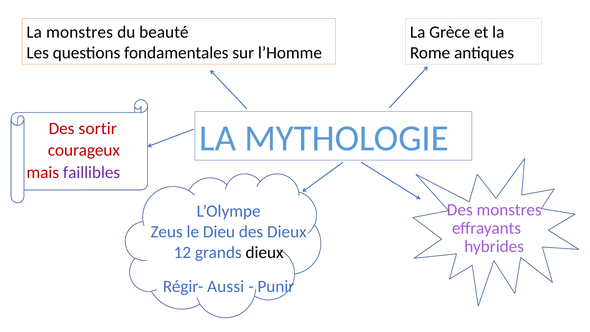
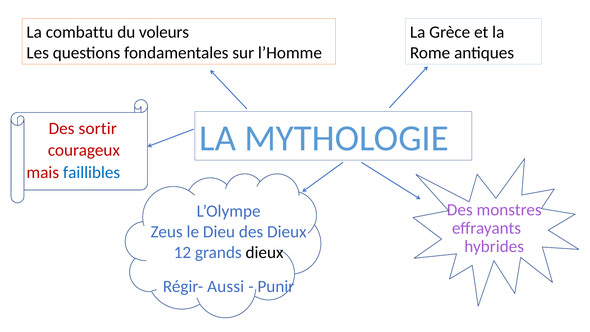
La monstres: monstres -> combattu
beauté: beauté -> voleurs
faillibles colour: purple -> blue
